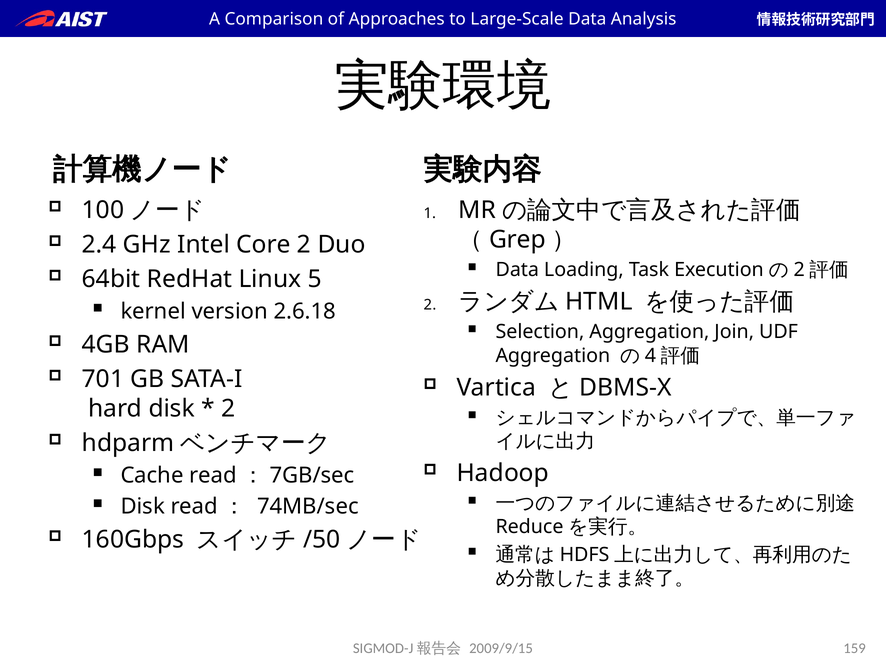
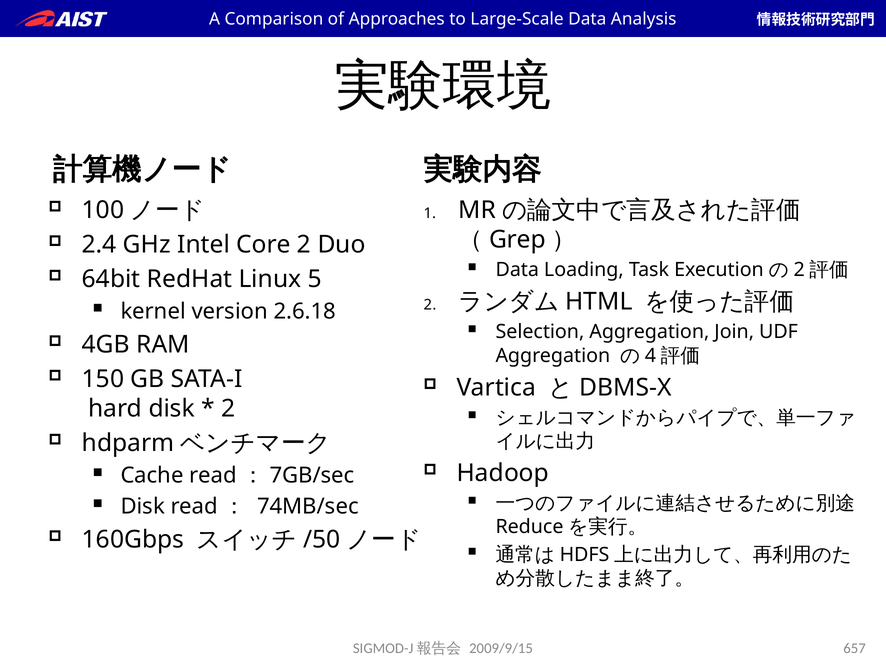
701: 701 -> 150
159: 159 -> 657
